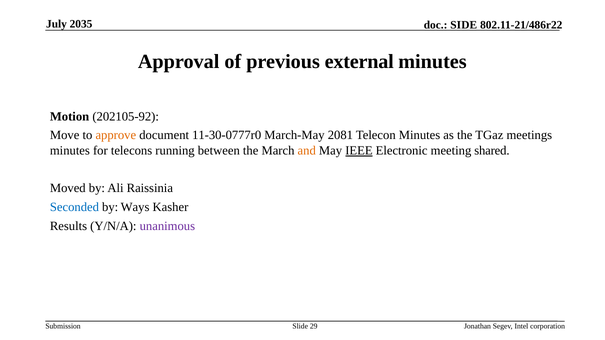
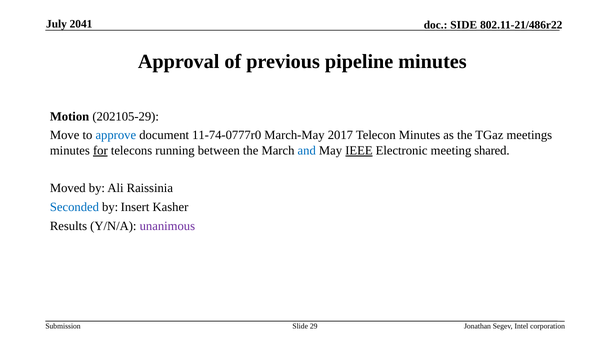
2035: 2035 -> 2041
external: external -> pipeline
202105-92: 202105-92 -> 202105-29
approve colour: orange -> blue
11-30-0777r0: 11-30-0777r0 -> 11-74-0777r0
2081: 2081 -> 2017
for underline: none -> present
and colour: orange -> blue
Ways: Ways -> Insert
